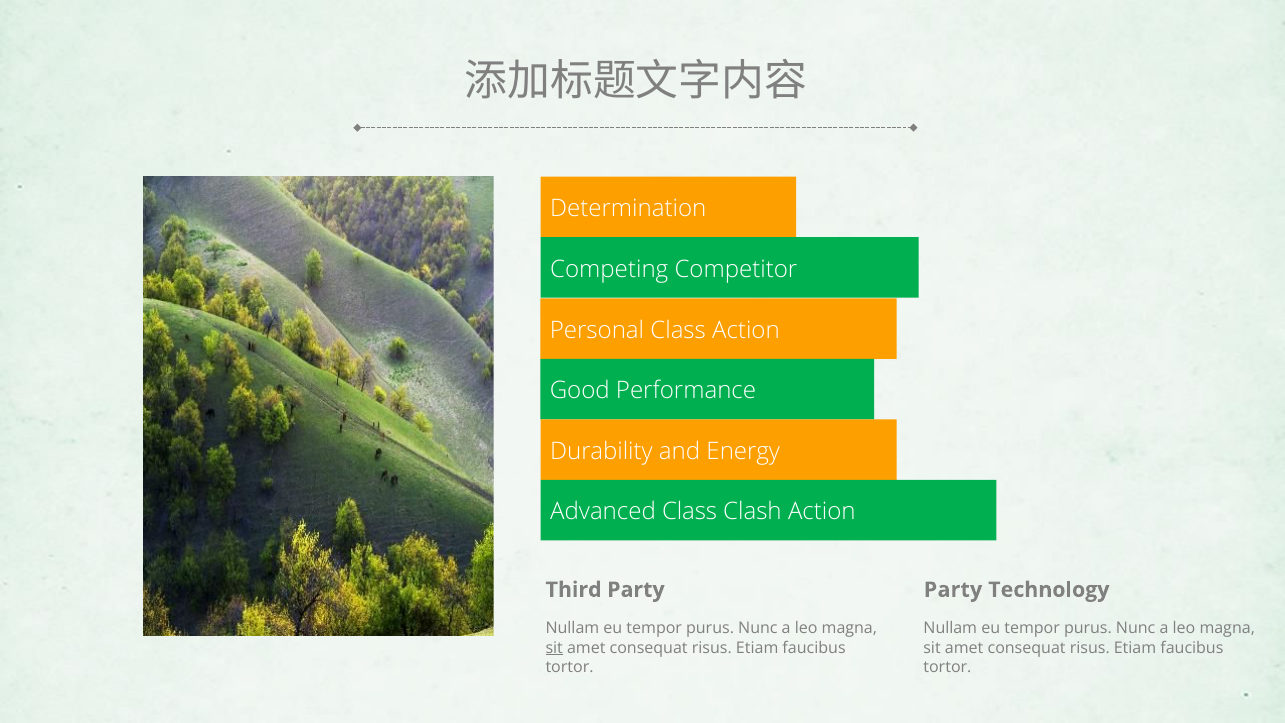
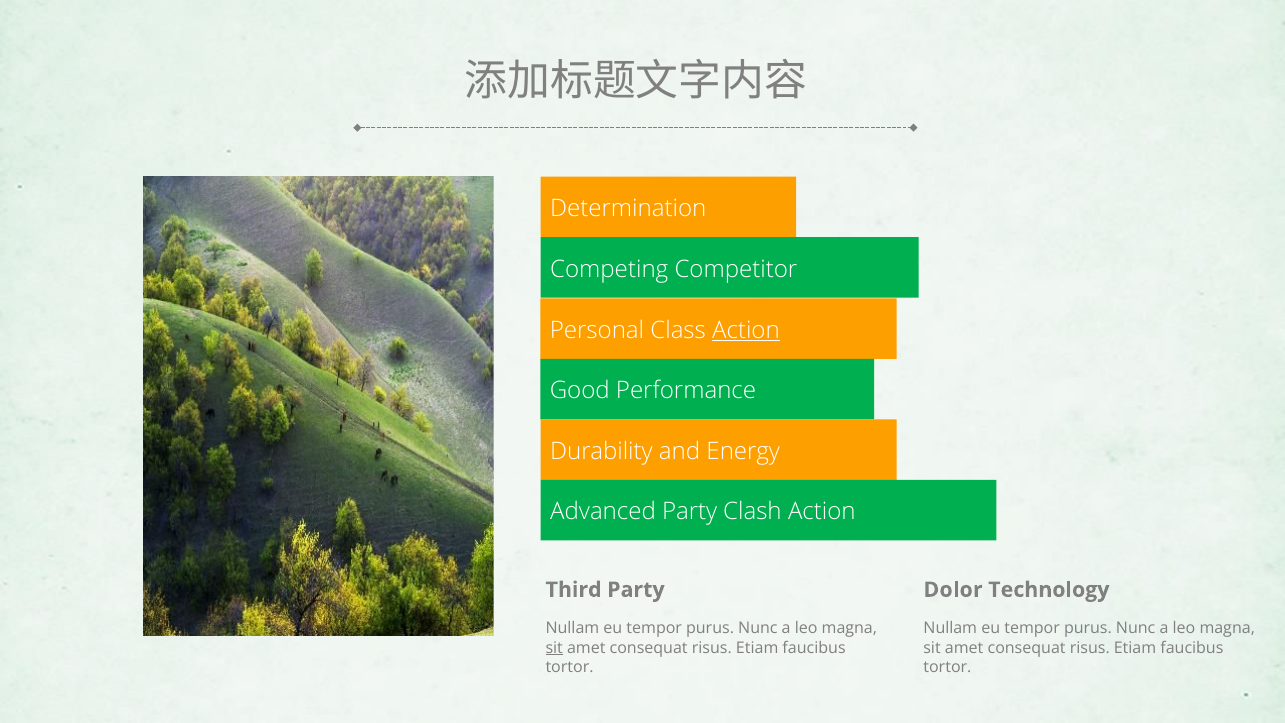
Action at (746, 330) underline: none -> present
Advanced Class: Class -> Party
Party at (953, 590): Party -> Dolor
